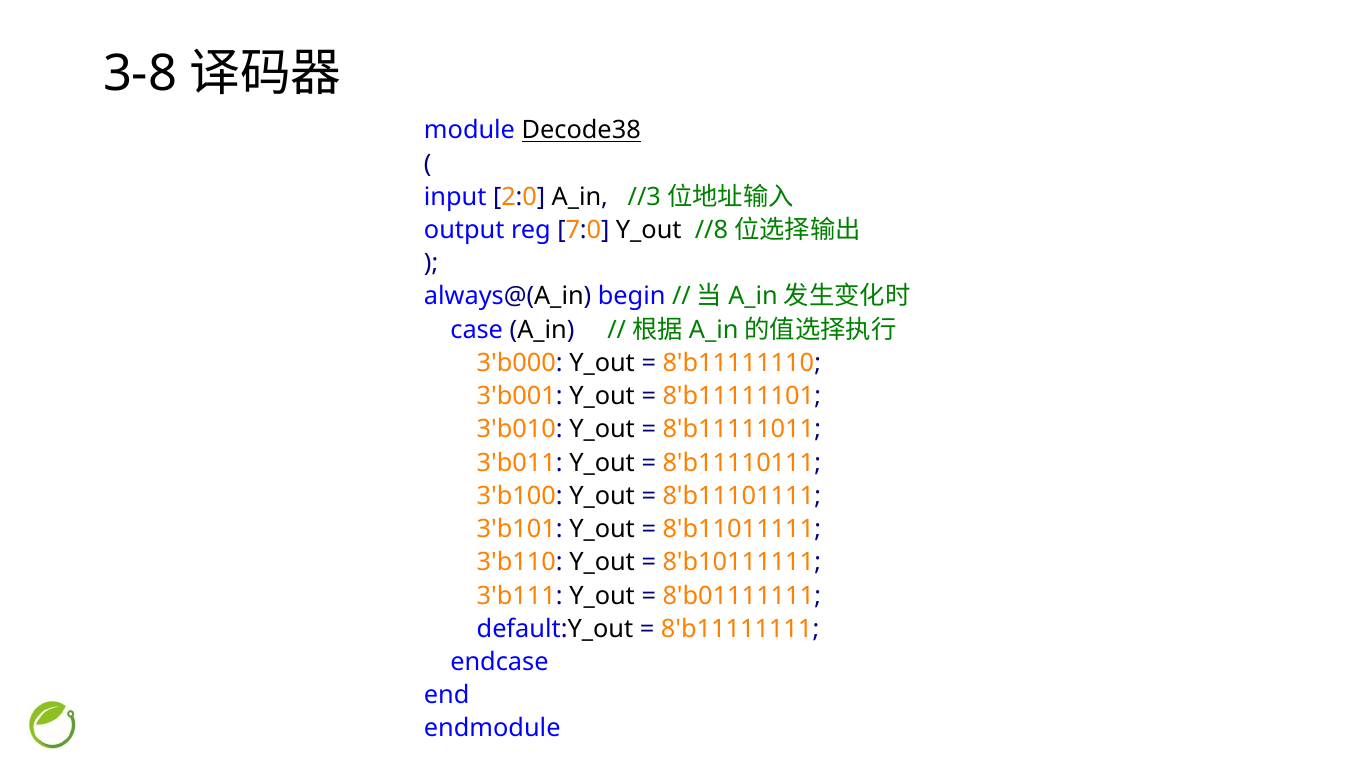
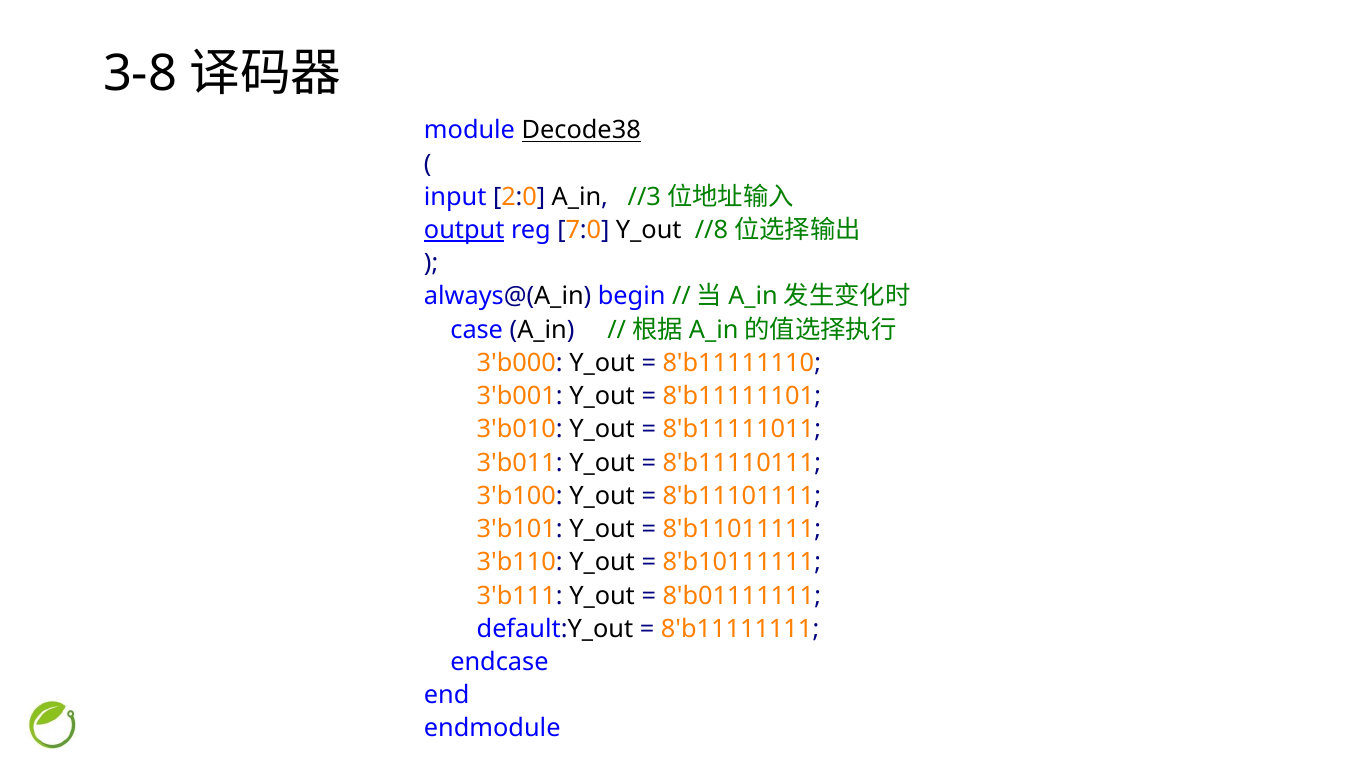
output underline: none -> present
